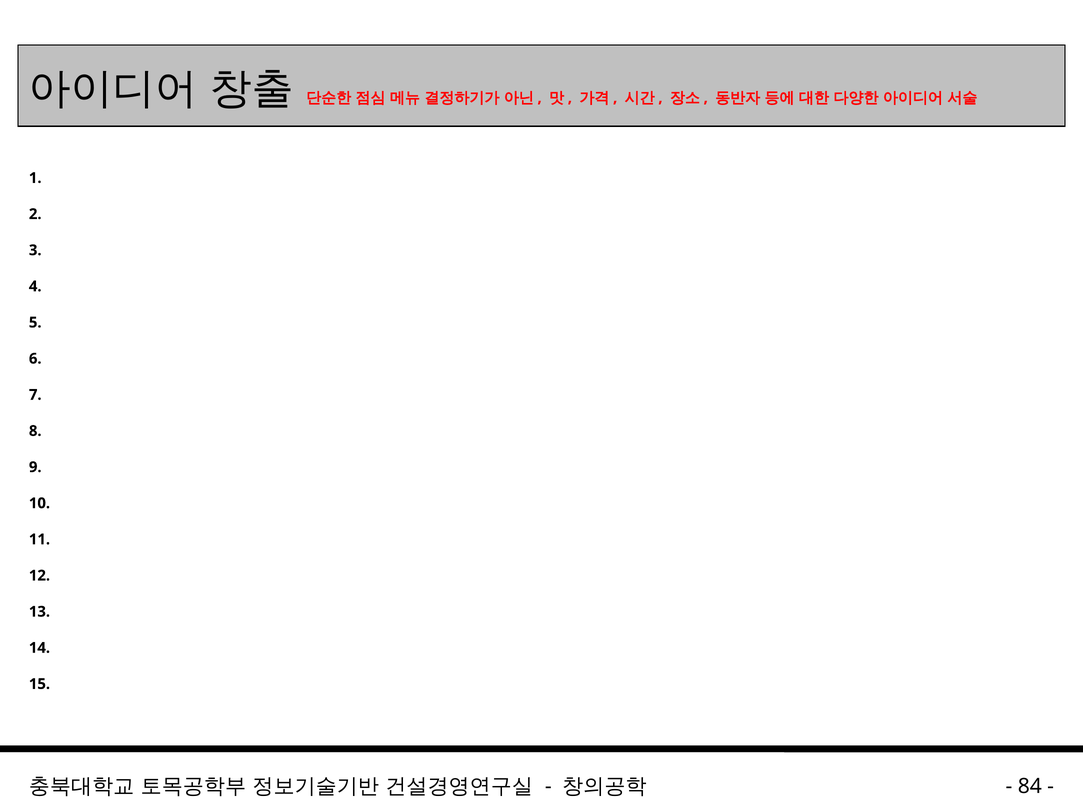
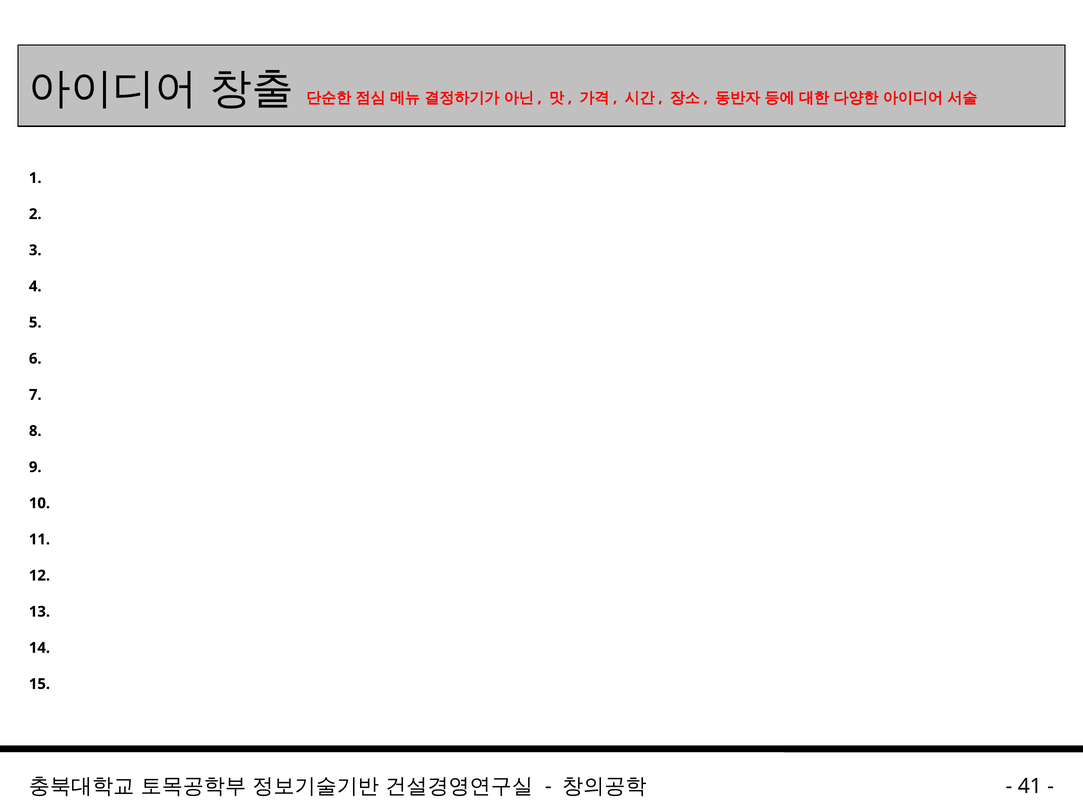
84: 84 -> 41
